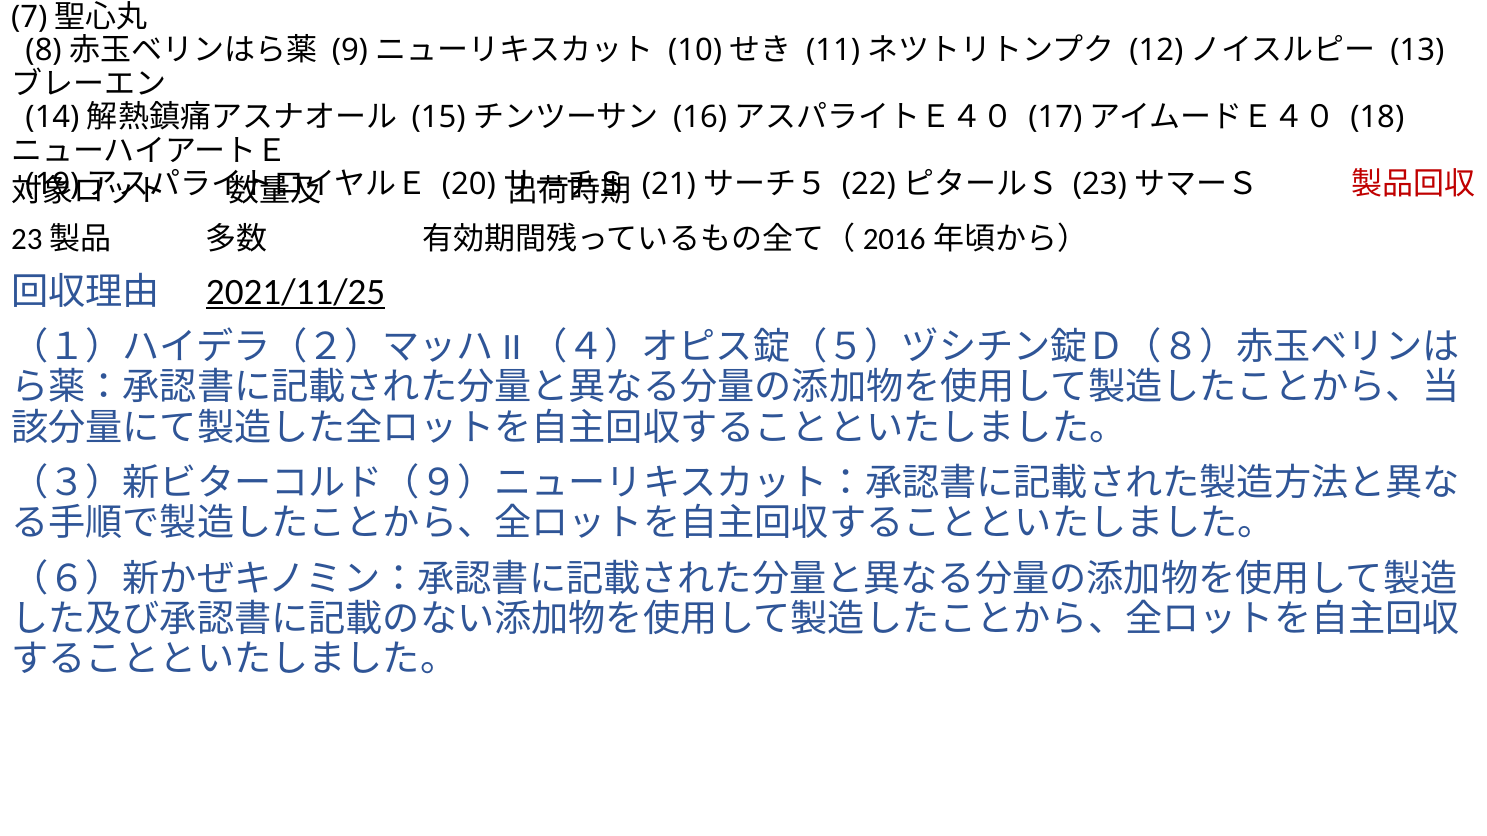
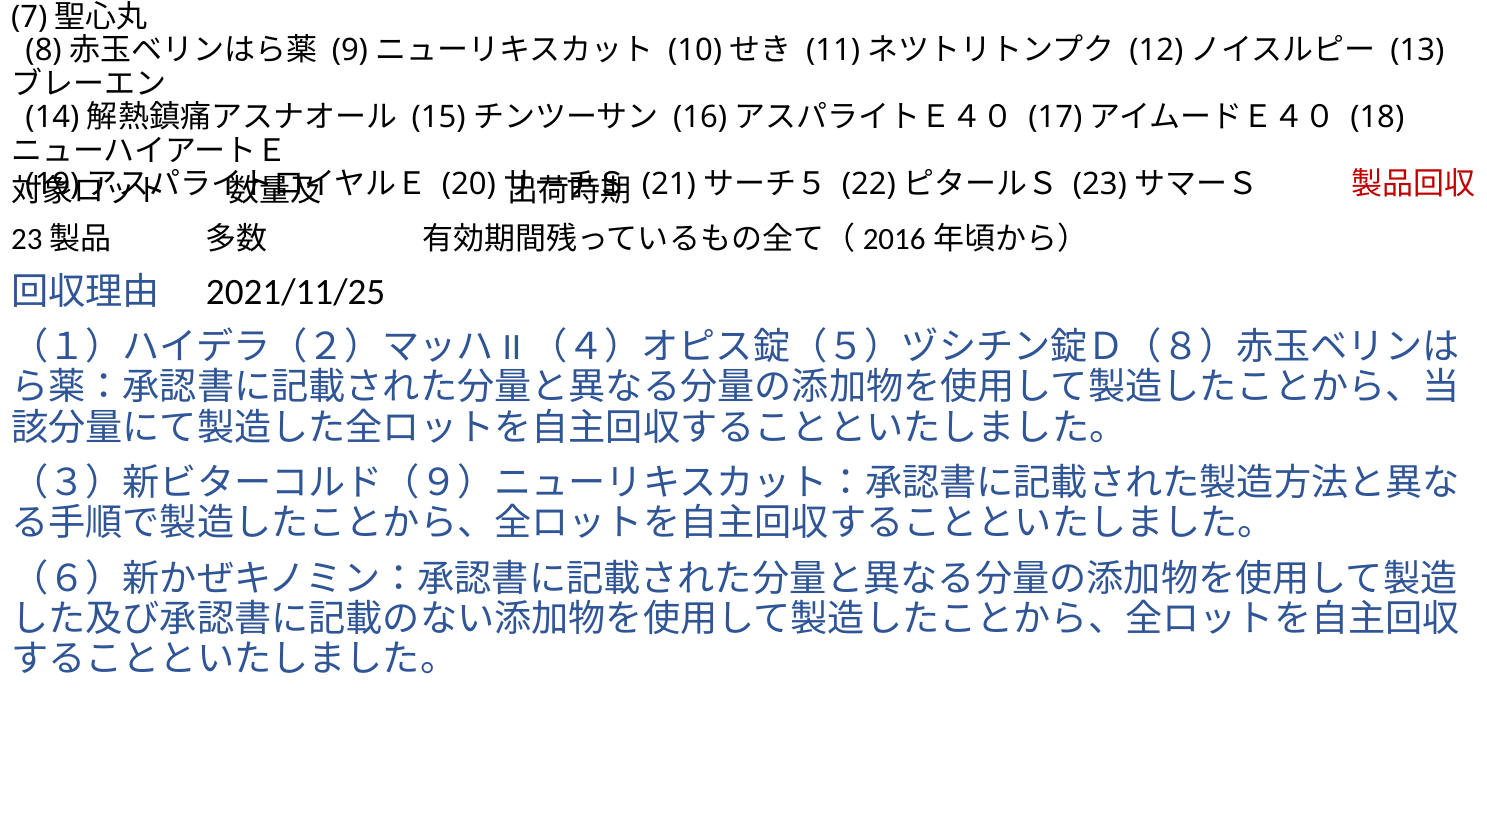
2021/11/25 underline: present -> none
